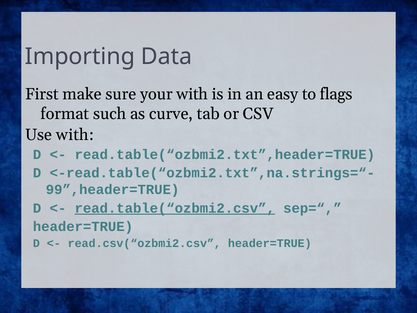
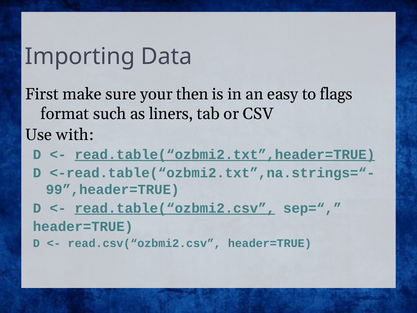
your with: with -> then
curve: curve -> liners
read.table(“ozbmi2.txt”,header=TRUE underline: none -> present
